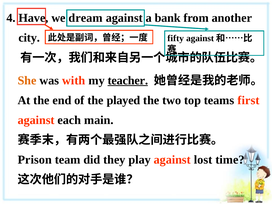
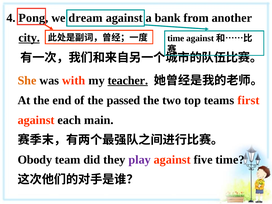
Have: Have -> Pong
city underline: none -> present
fifty at (176, 38): fifty -> time
played: played -> passed
Prison: Prison -> Obody
play colour: black -> purple
lost: lost -> five
